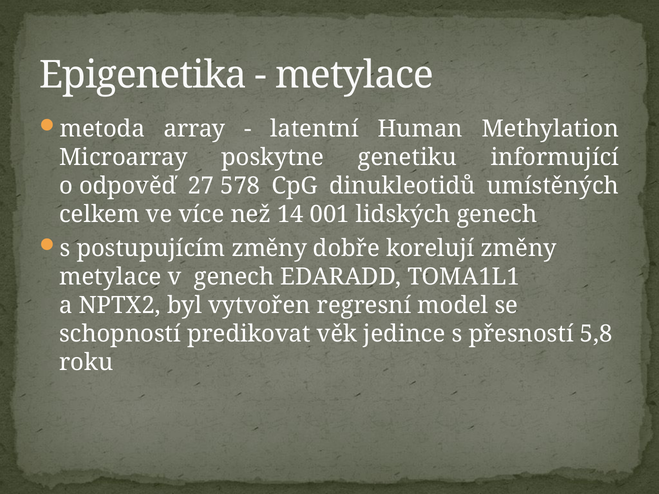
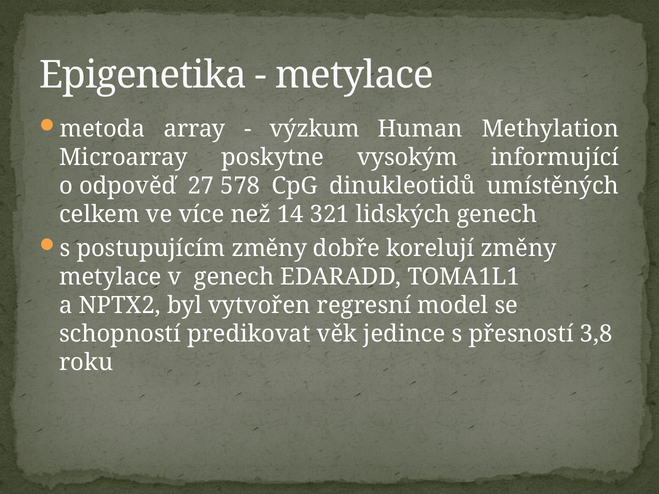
latentní: latentní -> výzkum
genetiku: genetiku -> vysokým
001: 001 -> 321
5,8: 5,8 -> 3,8
